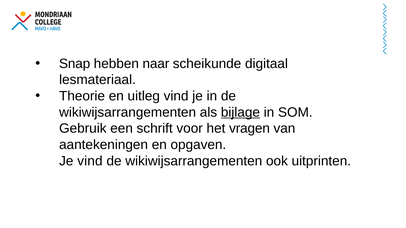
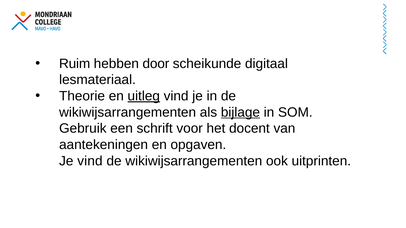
Snap: Snap -> Ruim
naar: naar -> door
uitleg underline: none -> present
vragen: vragen -> docent
